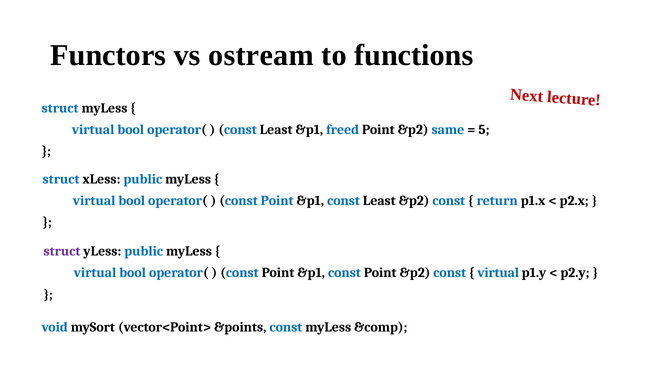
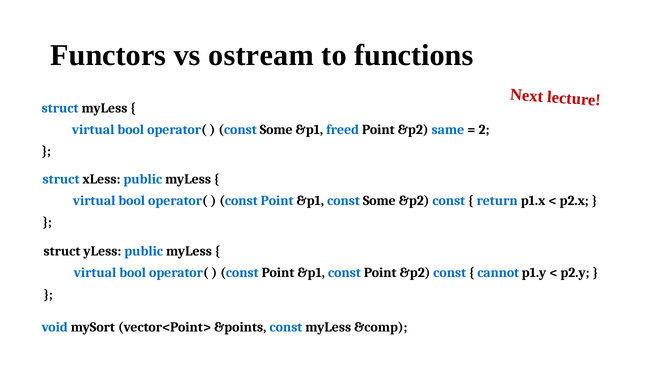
Least at (276, 130): Least -> Some
5: 5 -> 2
&p1 const Least: Least -> Some
struct at (62, 252) colour: purple -> black
virtual at (498, 273): virtual -> cannot
